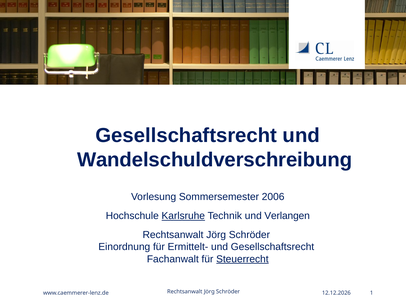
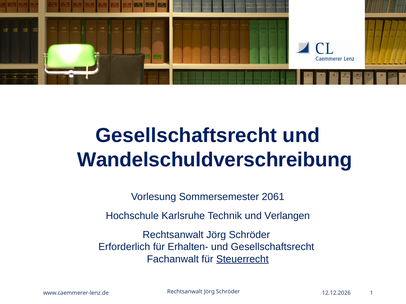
2006: 2006 -> 2061
Karlsruhe underline: present -> none
Einordnung: Einordnung -> Erforderlich
Ermittelt-: Ermittelt- -> Erhalten-
